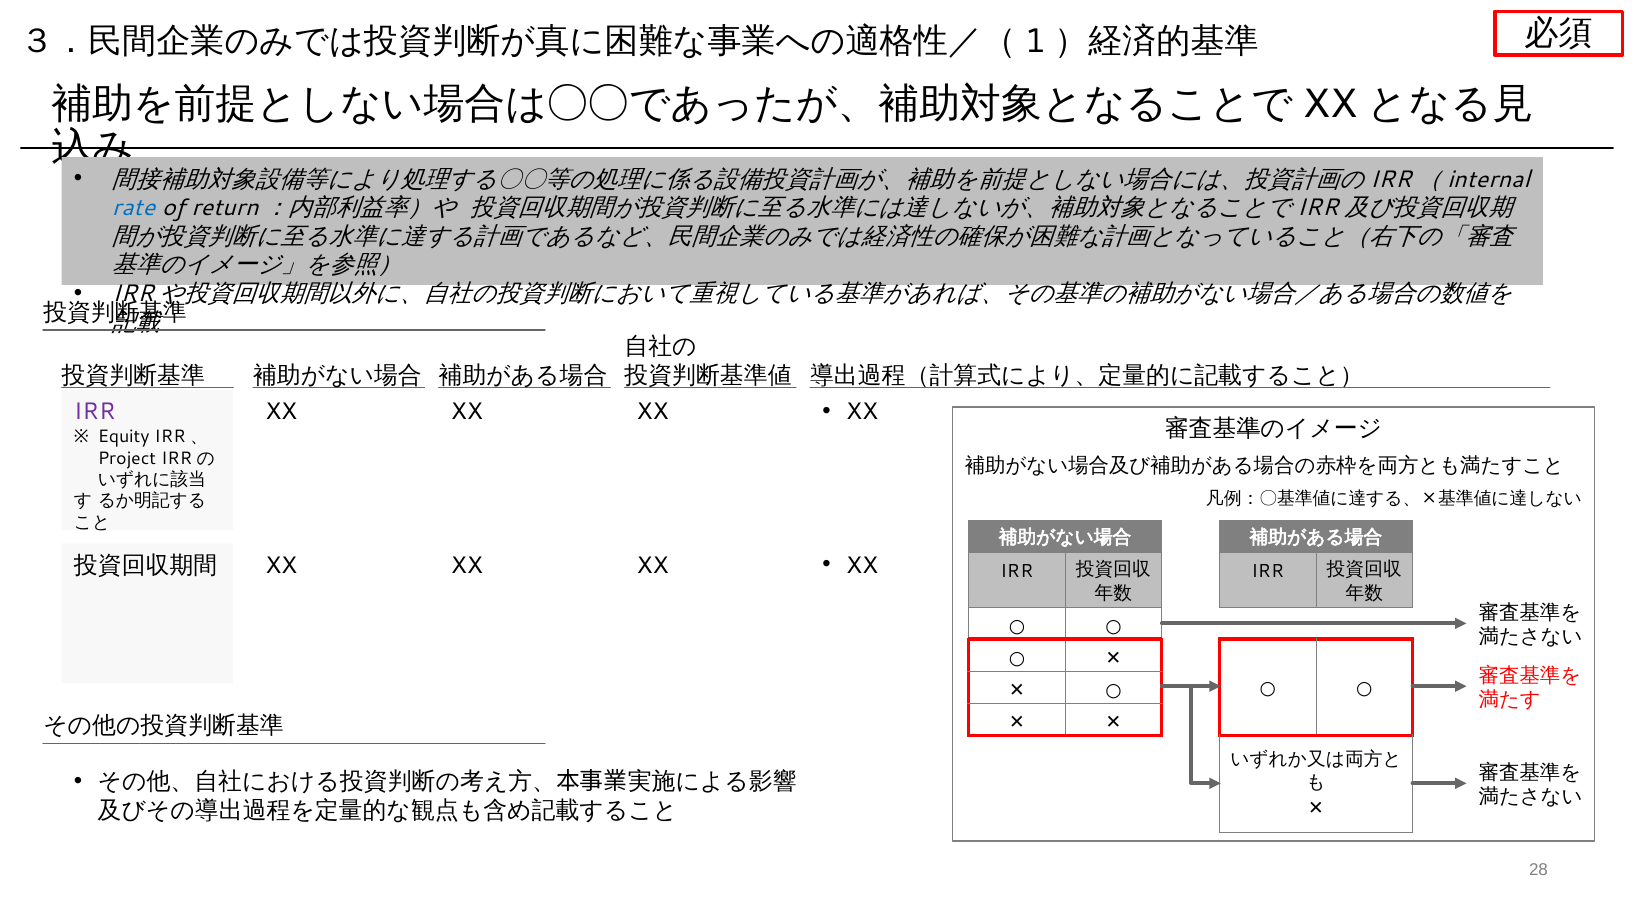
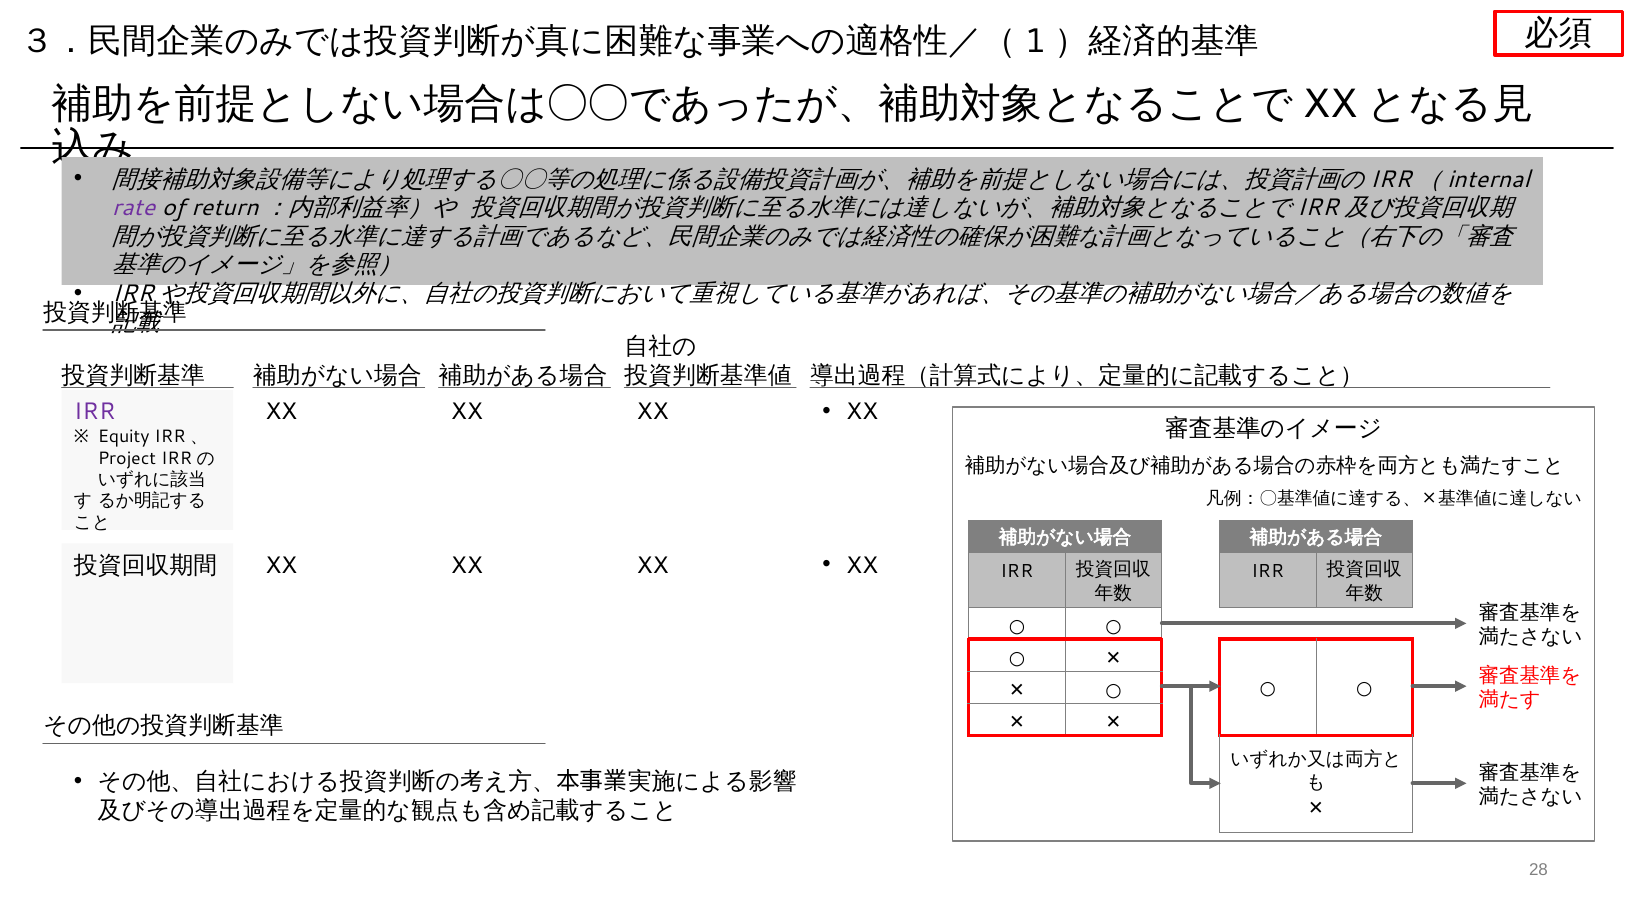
rate colour: blue -> purple
